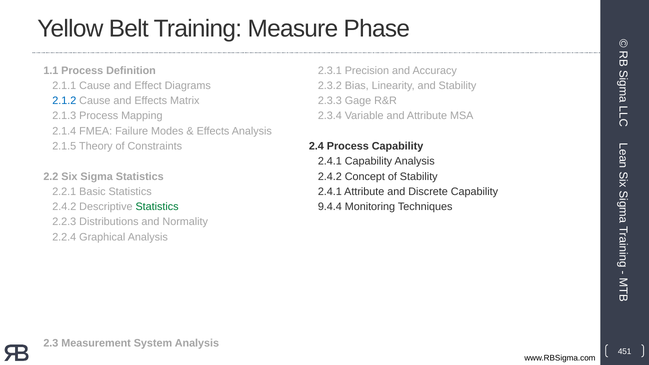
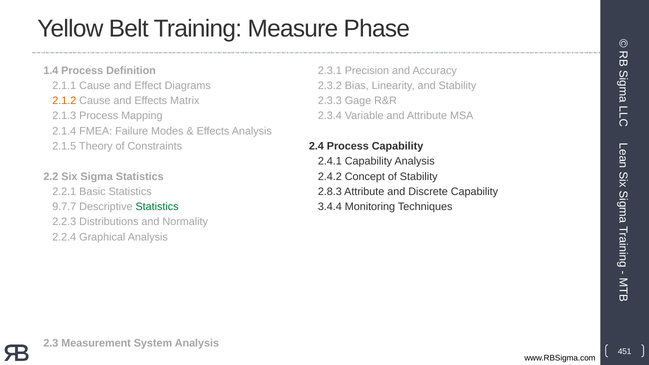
1.1: 1.1 -> 1.4
2.1.2 colour: blue -> orange
2.4.1 at (330, 192): 2.4.1 -> 2.8.3
2.4.2 at (64, 207): 2.4.2 -> 9.7.7
9.4.4: 9.4.4 -> 3.4.4
